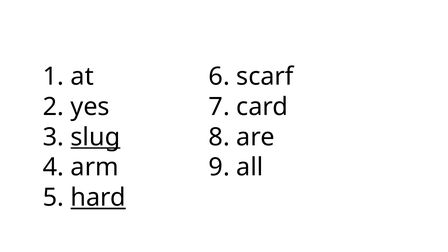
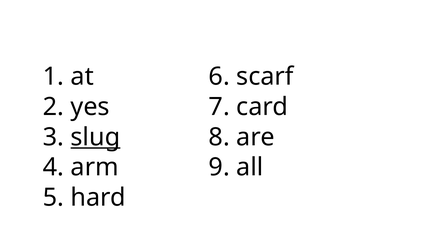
hard underline: present -> none
